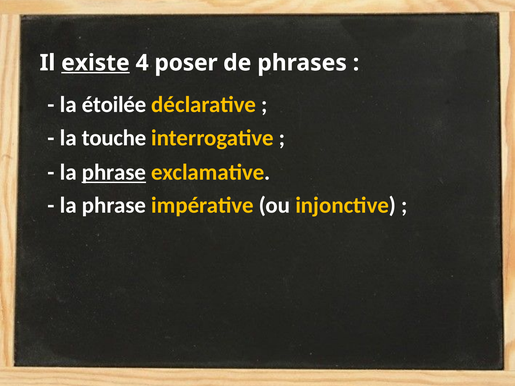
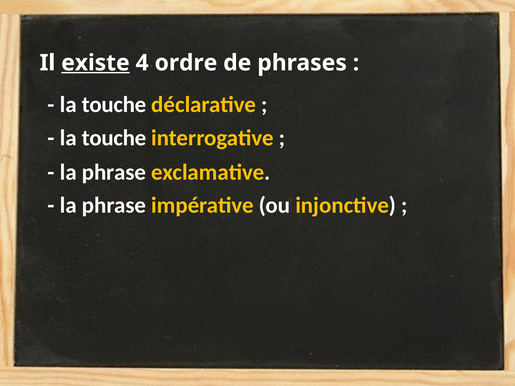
poser: poser -> ordre
étoilée at (114, 105): étoilée -> touche
phrase at (114, 173) underline: present -> none
